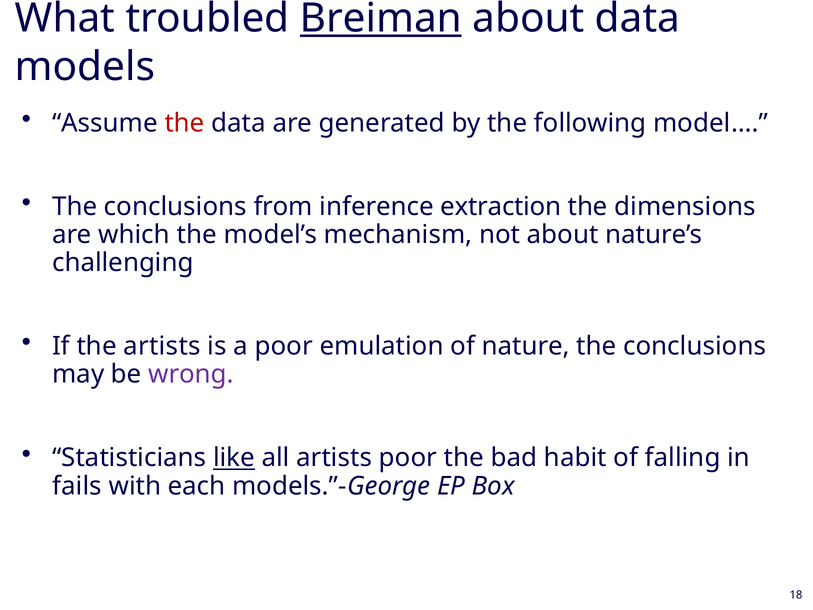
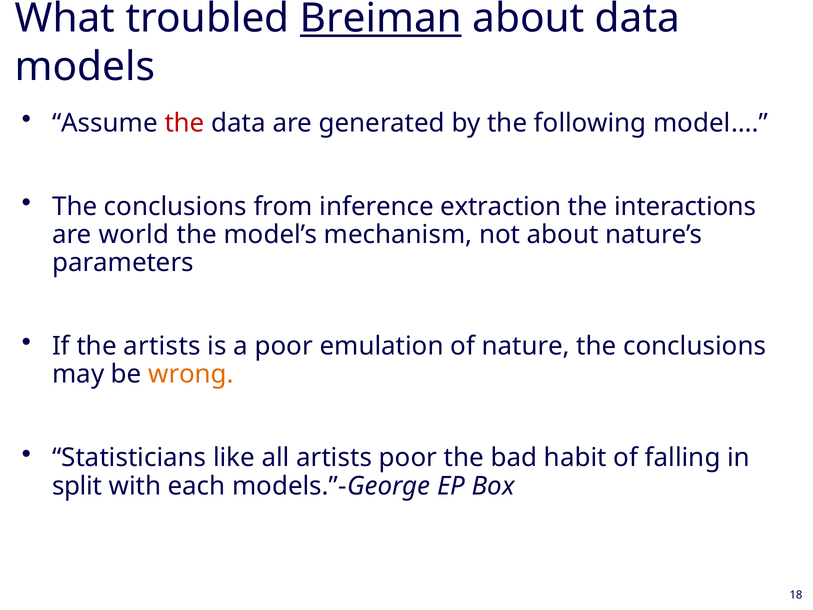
dimensions: dimensions -> interactions
which: which -> world
challenging: challenging -> parameters
wrong colour: purple -> orange
like underline: present -> none
fails: fails -> split
